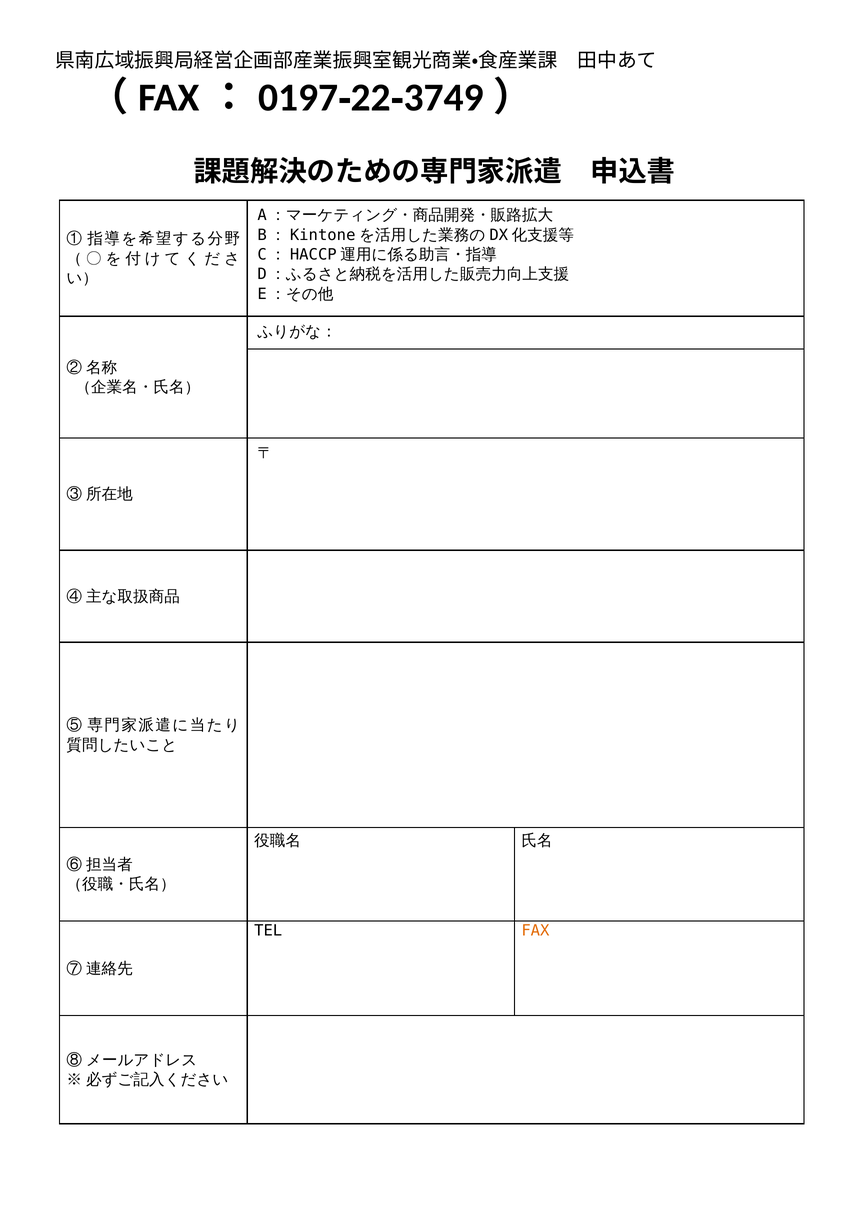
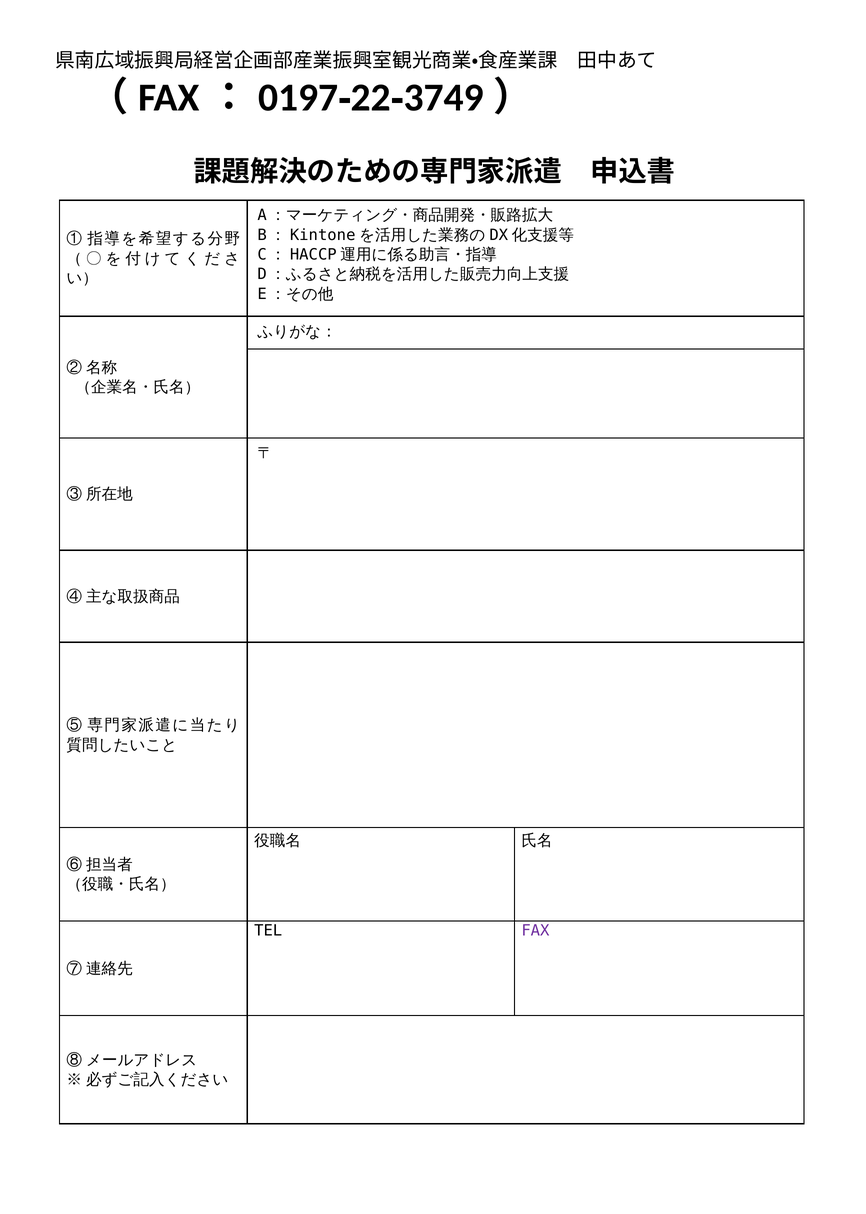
FAX colour: orange -> purple
